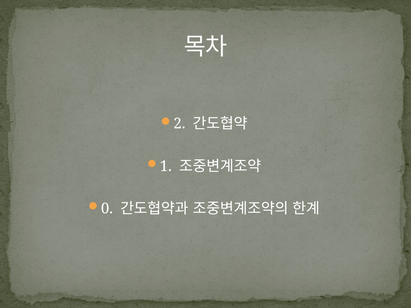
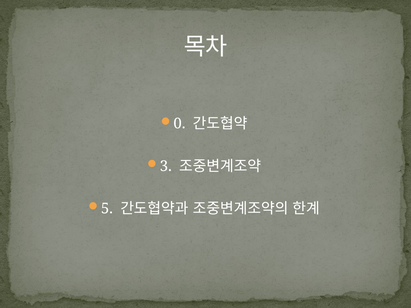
2: 2 -> 0
1: 1 -> 3
0: 0 -> 5
